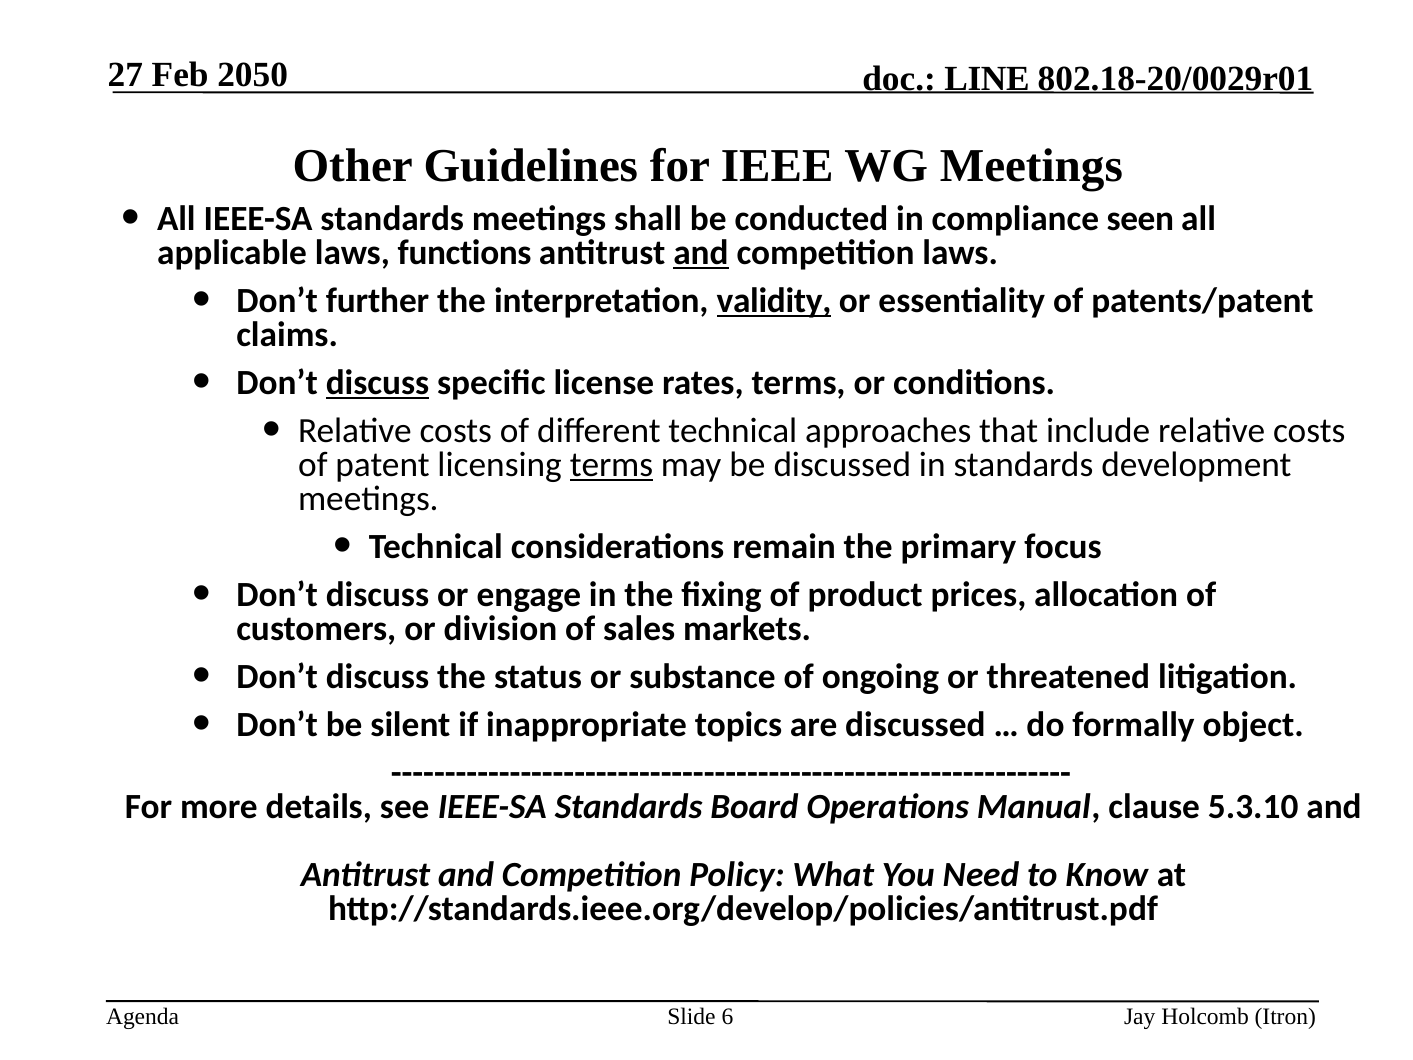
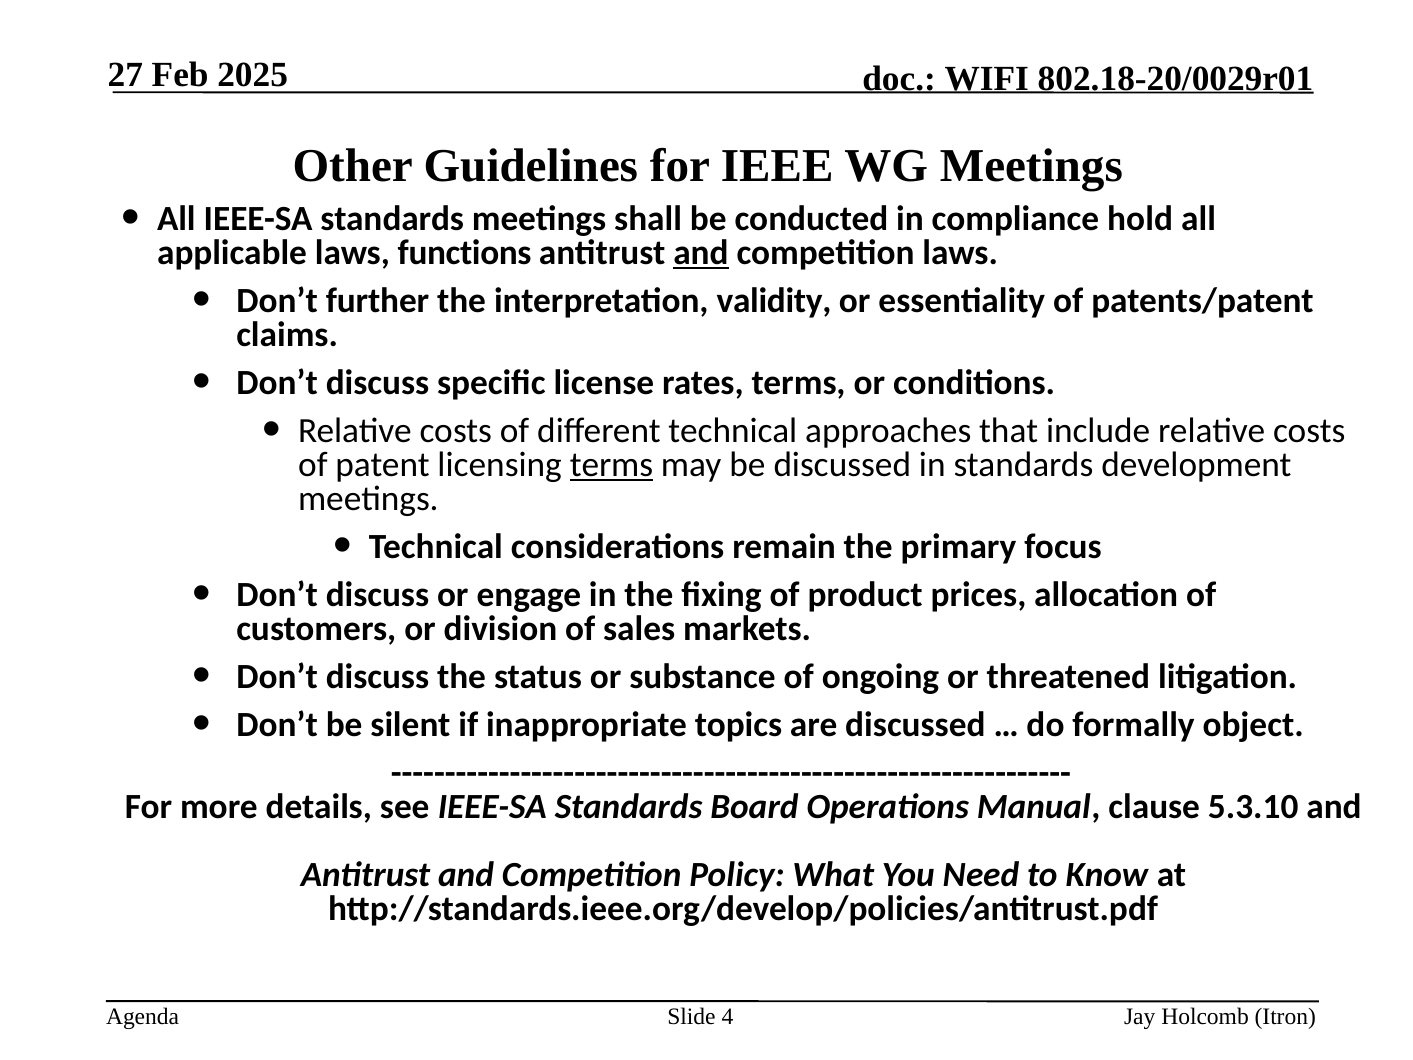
2050: 2050 -> 2025
LINE: LINE -> WIFI
seen: seen -> hold
validity underline: present -> none
discuss at (377, 383) underline: present -> none
6: 6 -> 4
